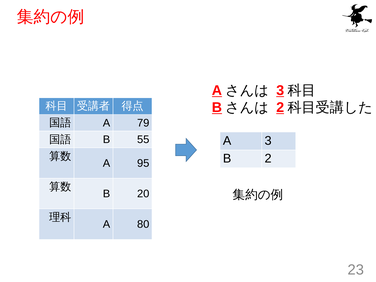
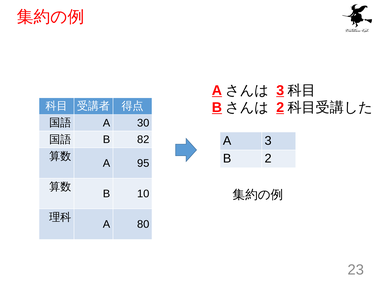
79: 79 -> 30
55: 55 -> 82
20: 20 -> 10
